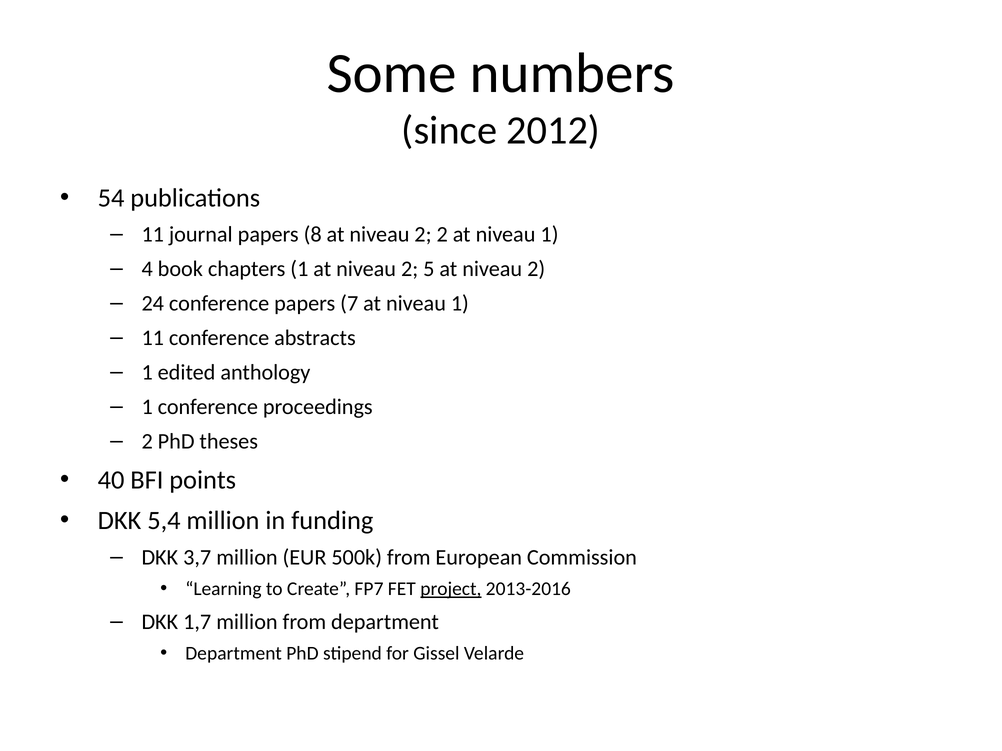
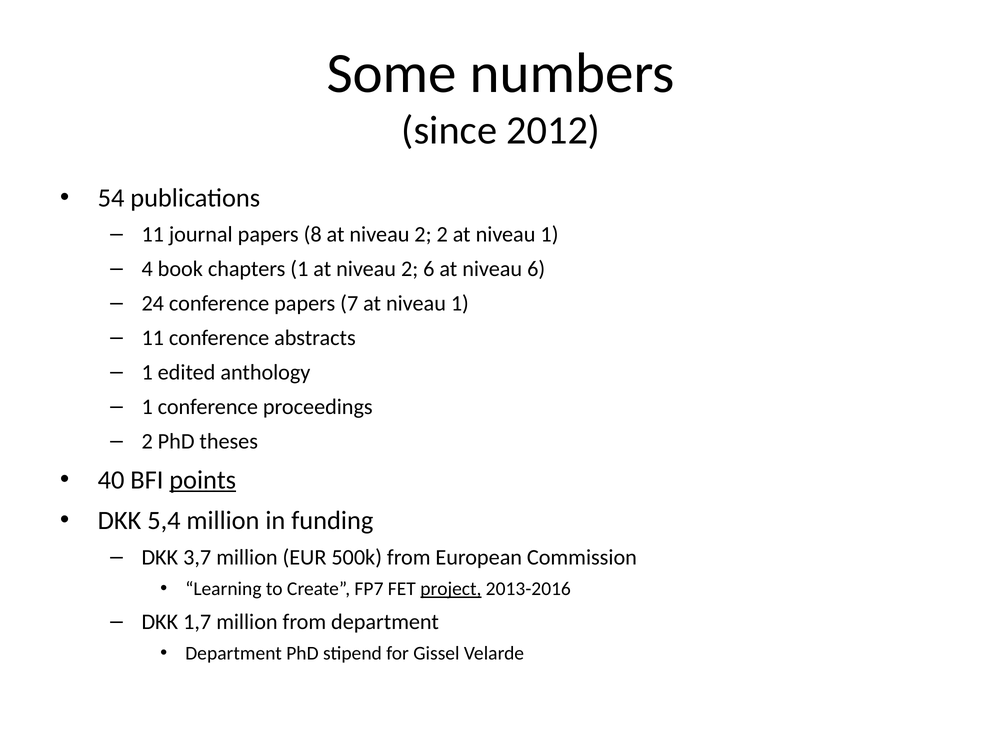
2 5: 5 -> 6
2 at (536, 269): 2 -> 6
points underline: none -> present
